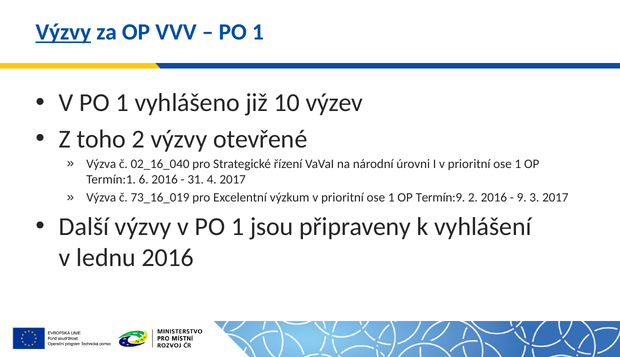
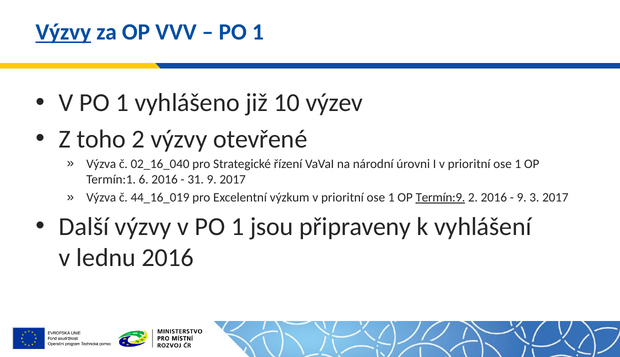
31 4: 4 -> 9
73_16_019: 73_16_019 -> 44_16_019
Termín:9 underline: none -> present
